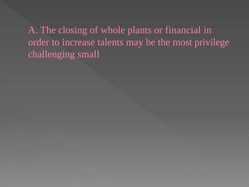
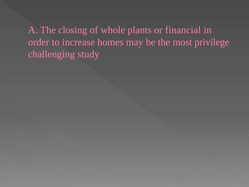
talents: talents -> homes
small: small -> study
